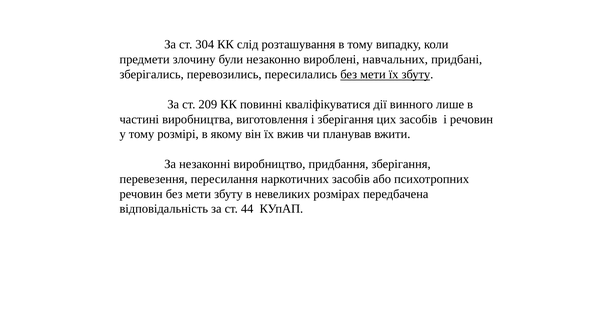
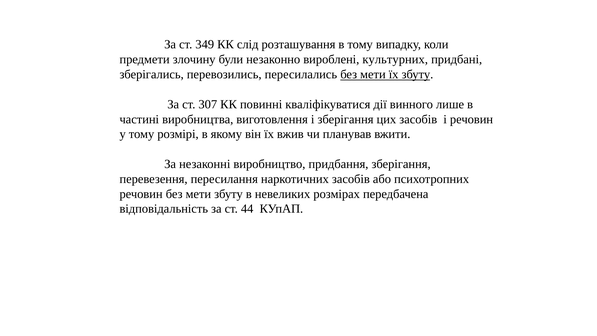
304: 304 -> 349
навчальних: навчальних -> культурних
209: 209 -> 307
